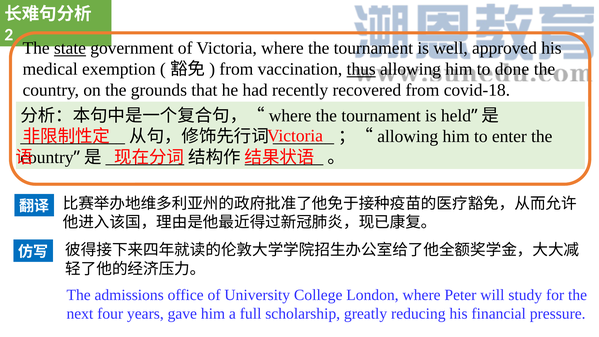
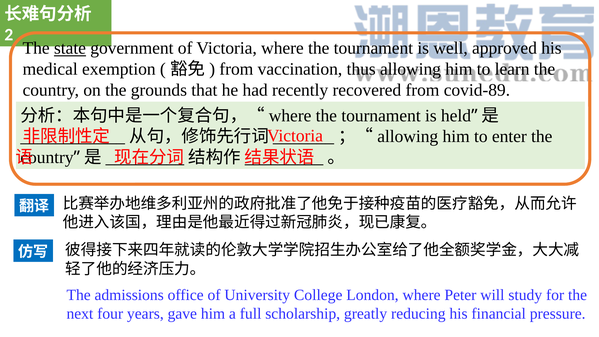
thus underline: present -> none
done: done -> learn
covid-18: covid-18 -> covid-89
